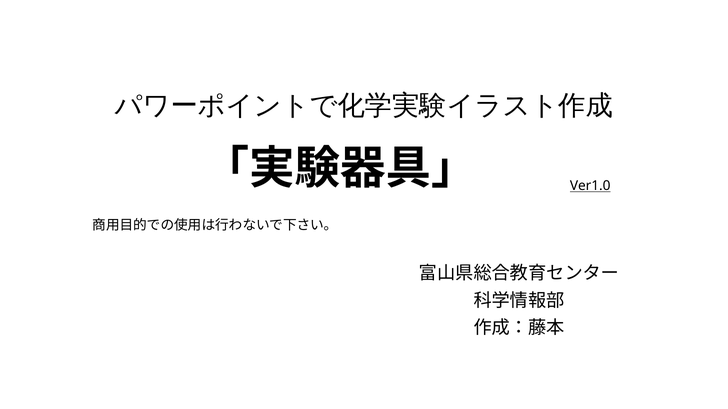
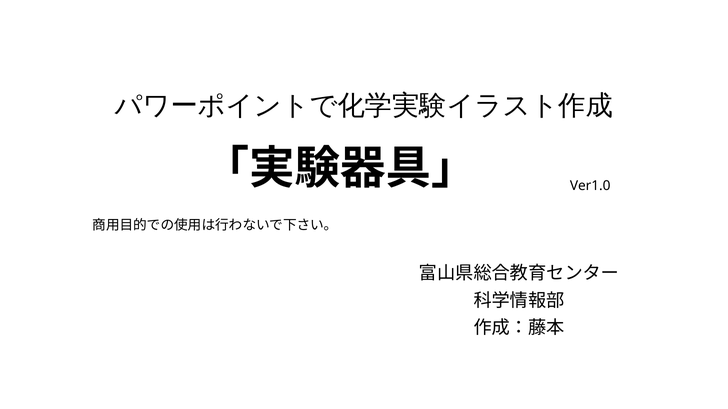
Ver1.0 underline: present -> none
